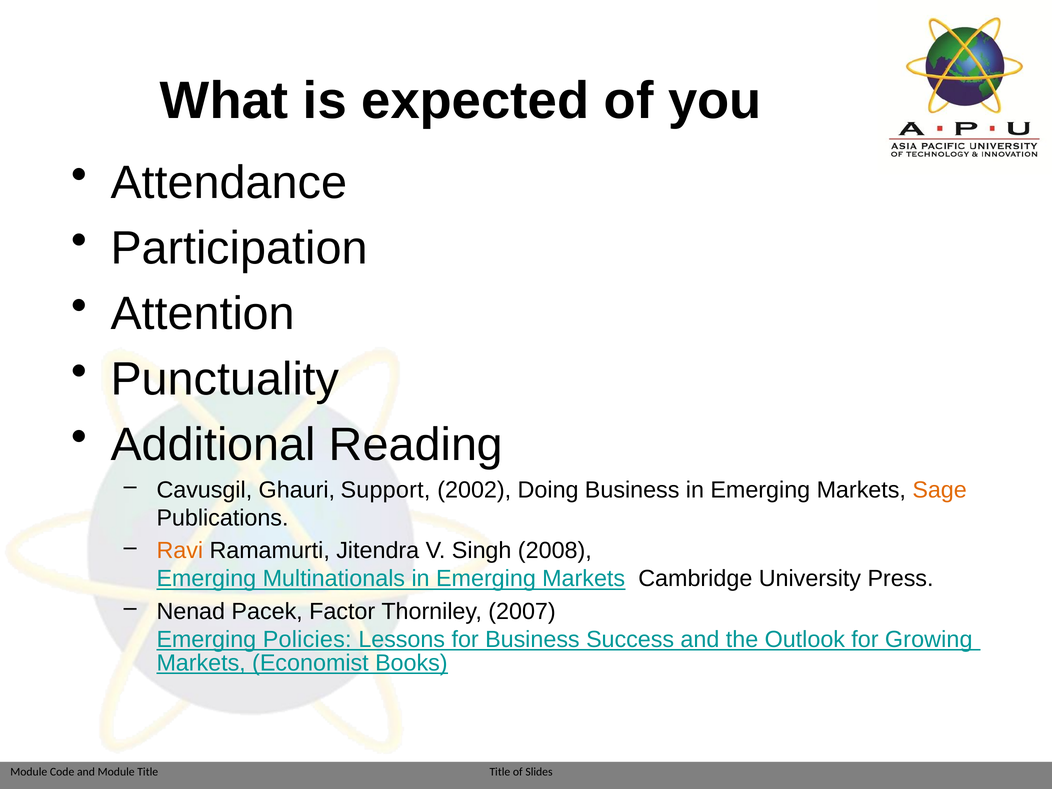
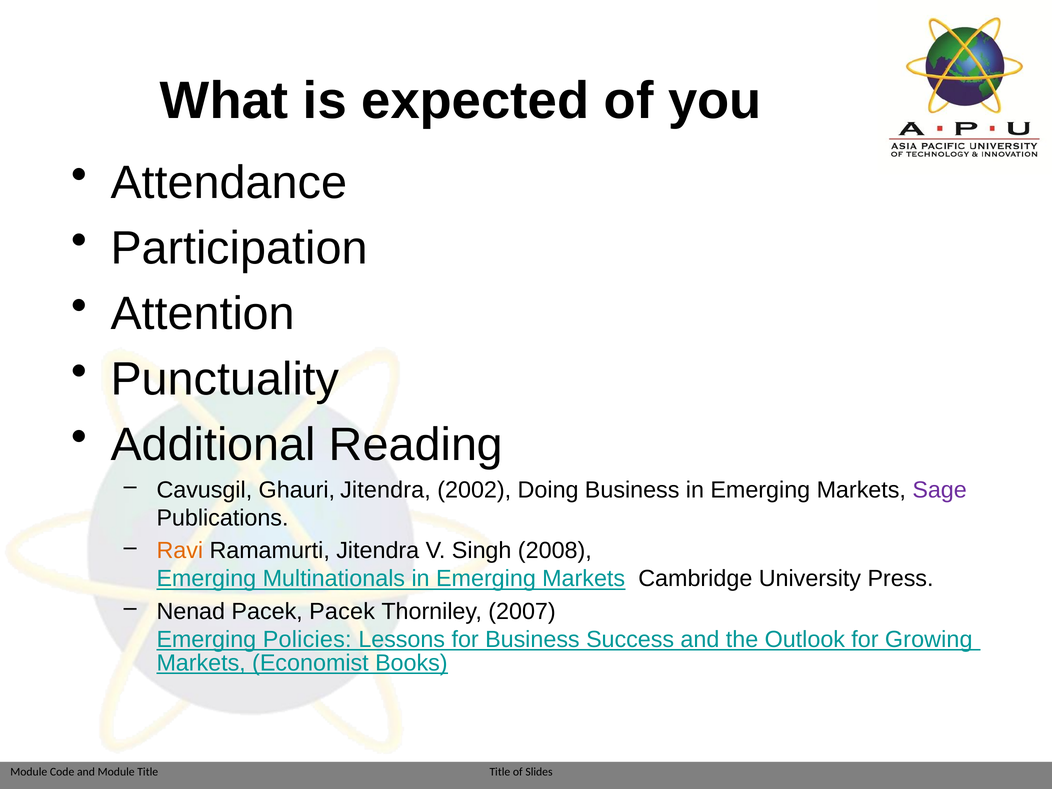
Ghauri Support: Support -> Jitendra
Sage colour: orange -> purple
Pacek Factor: Factor -> Pacek
